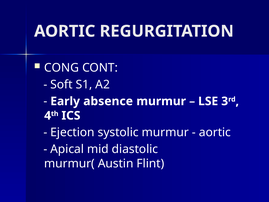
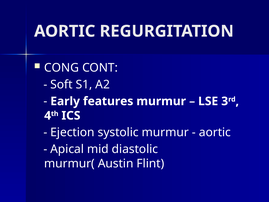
absence: absence -> features
